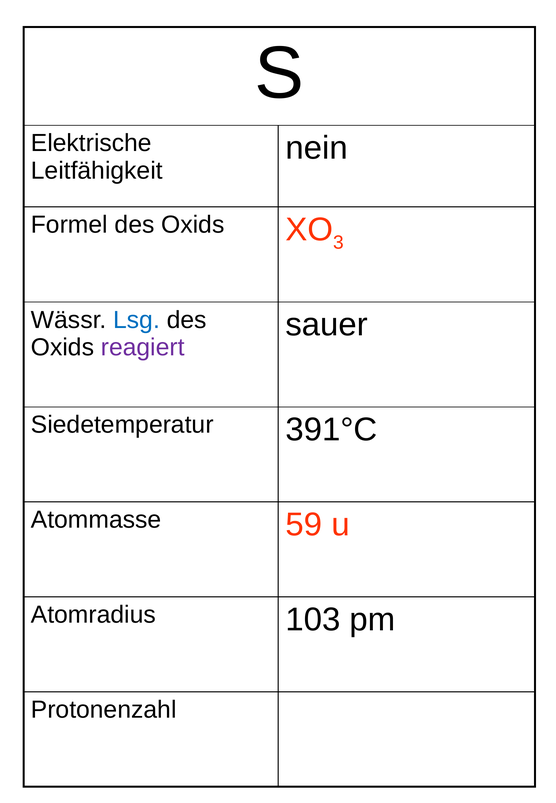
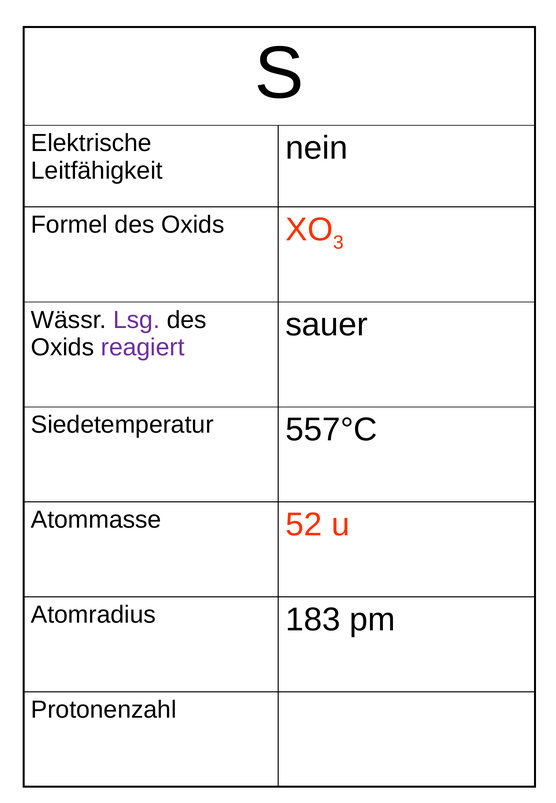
Lsg colour: blue -> purple
391°C: 391°C -> 557°C
59: 59 -> 52
103: 103 -> 183
